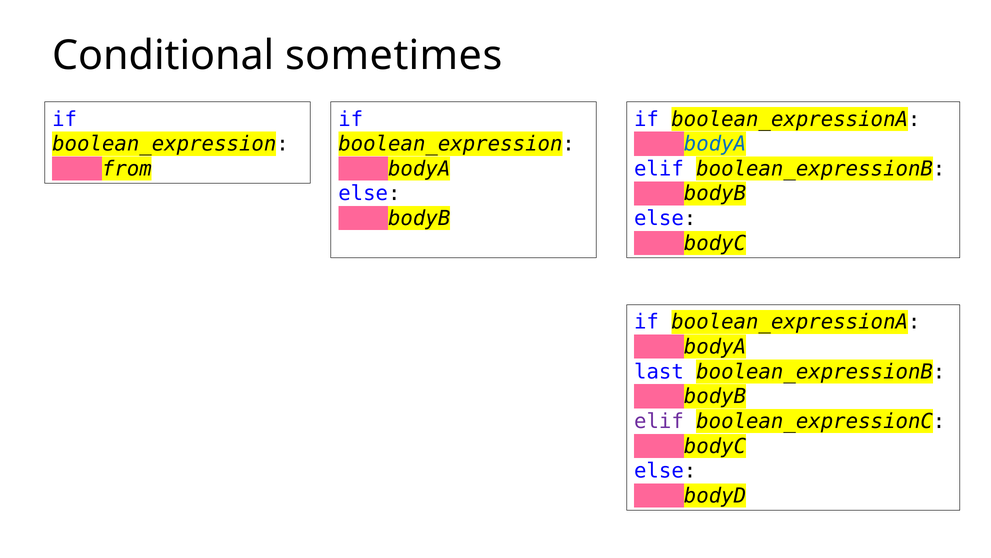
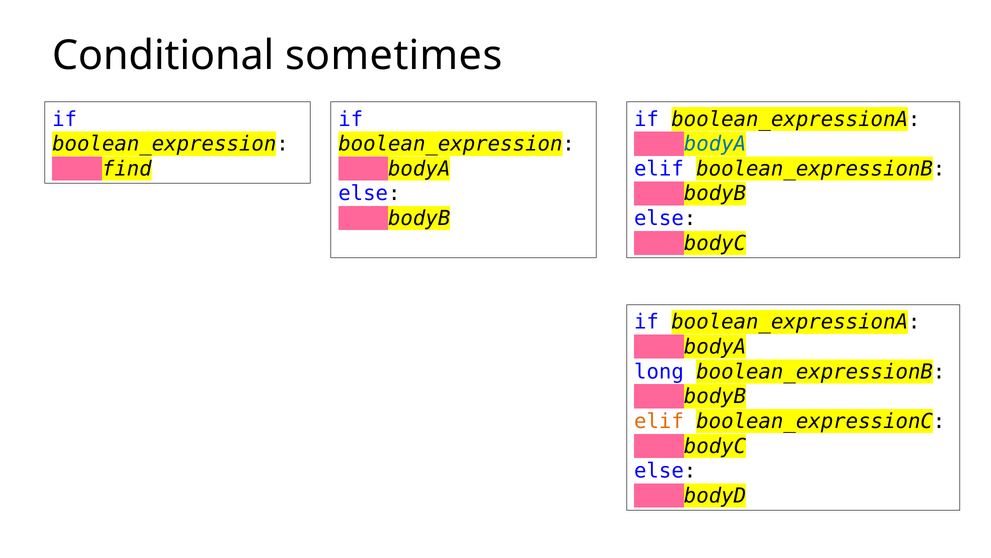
from: from -> find
last: last -> long
elif at (659, 421) colour: purple -> orange
